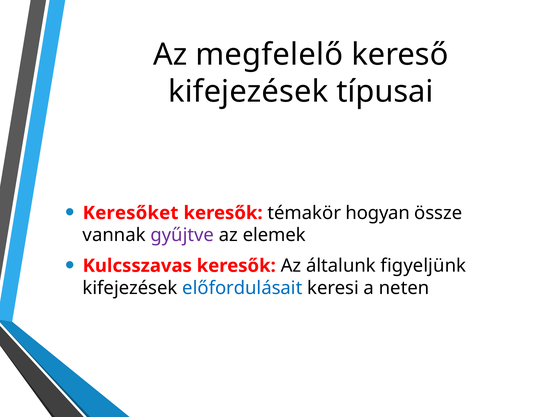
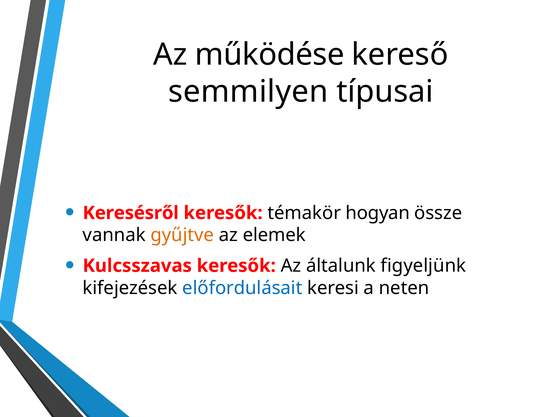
megfelelő: megfelelő -> működése
kifejezések at (248, 92): kifejezések -> semmilyen
Keresőket: Keresőket -> Keresésről
gyűjtve colour: purple -> orange
